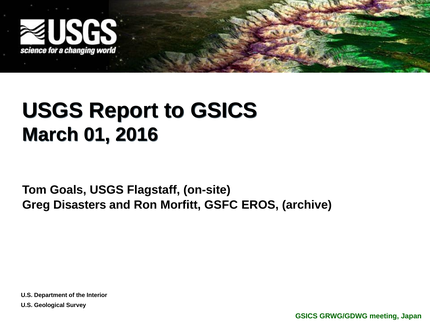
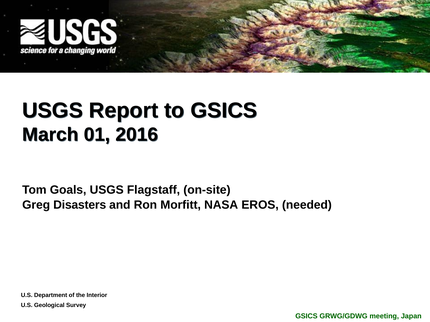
GSFC: GSFC -> NASA
archive: archive -> needed
